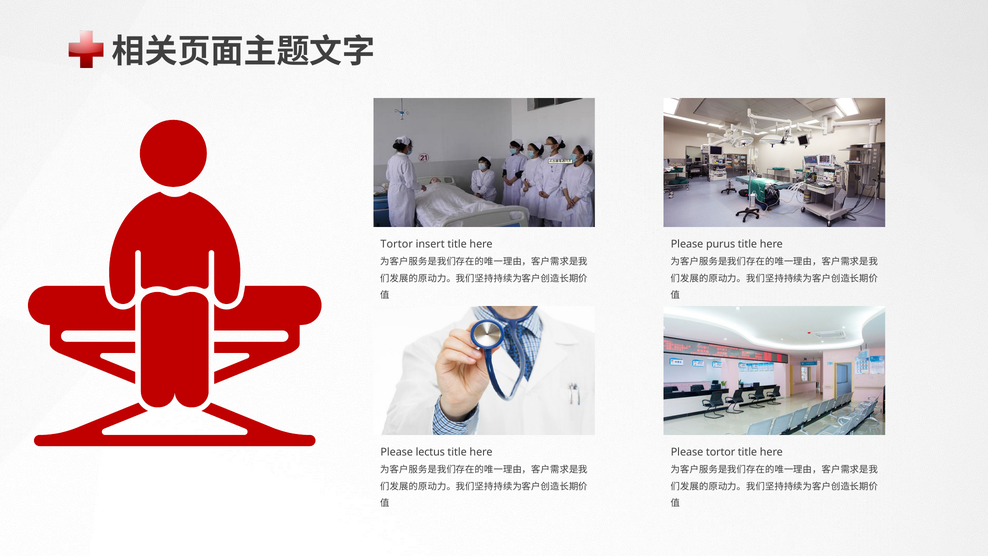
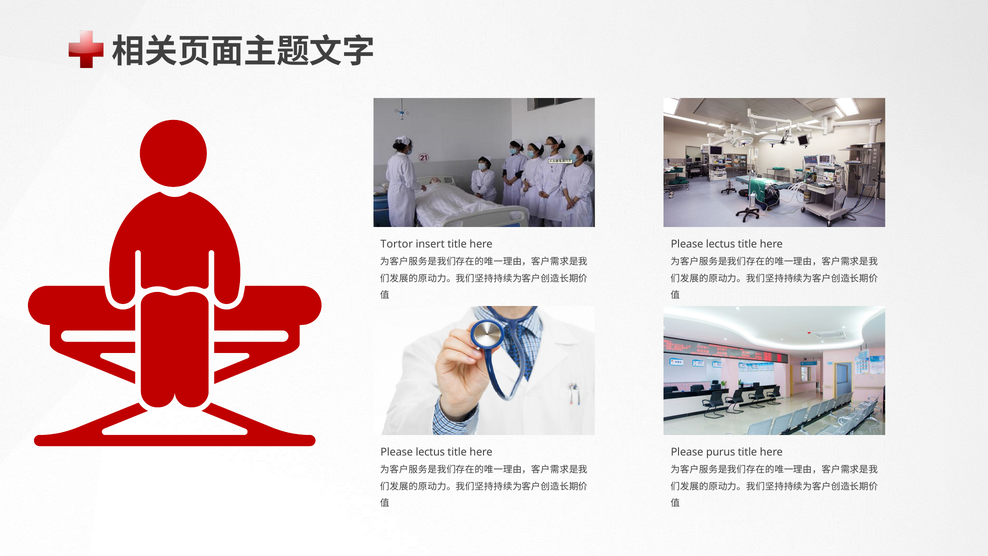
purus at (721, 244): purus -> lectus
Please tortor: tortor -> purus
